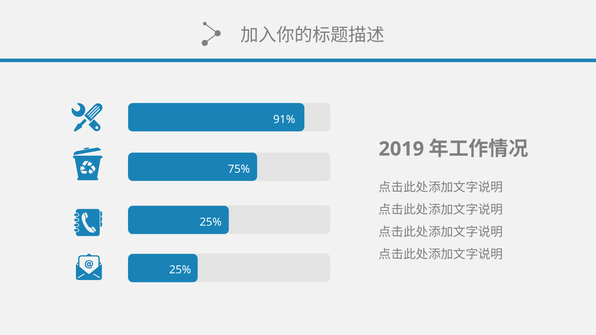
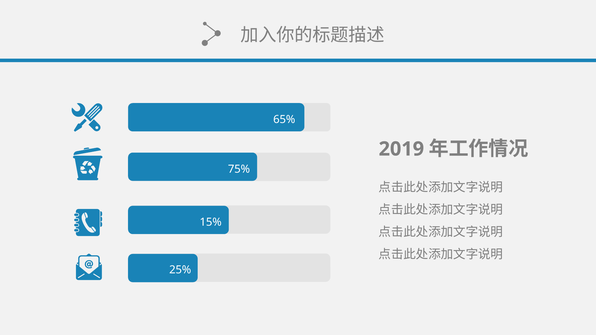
91%: 91% -> 65%
25% at (211, 222): 25% -> 15%
